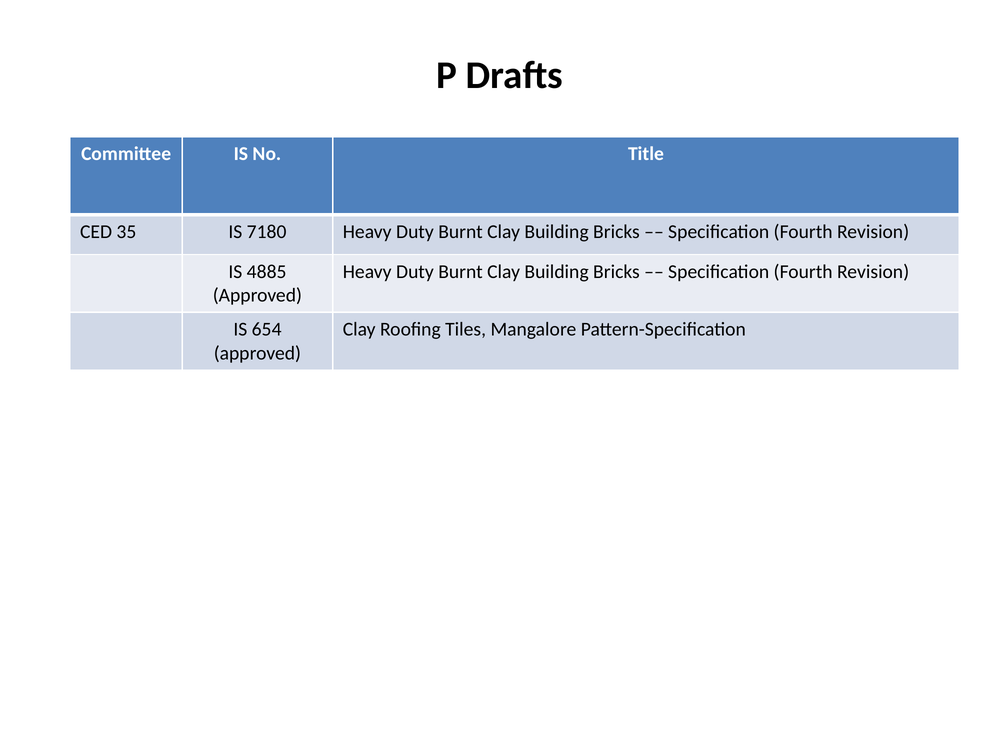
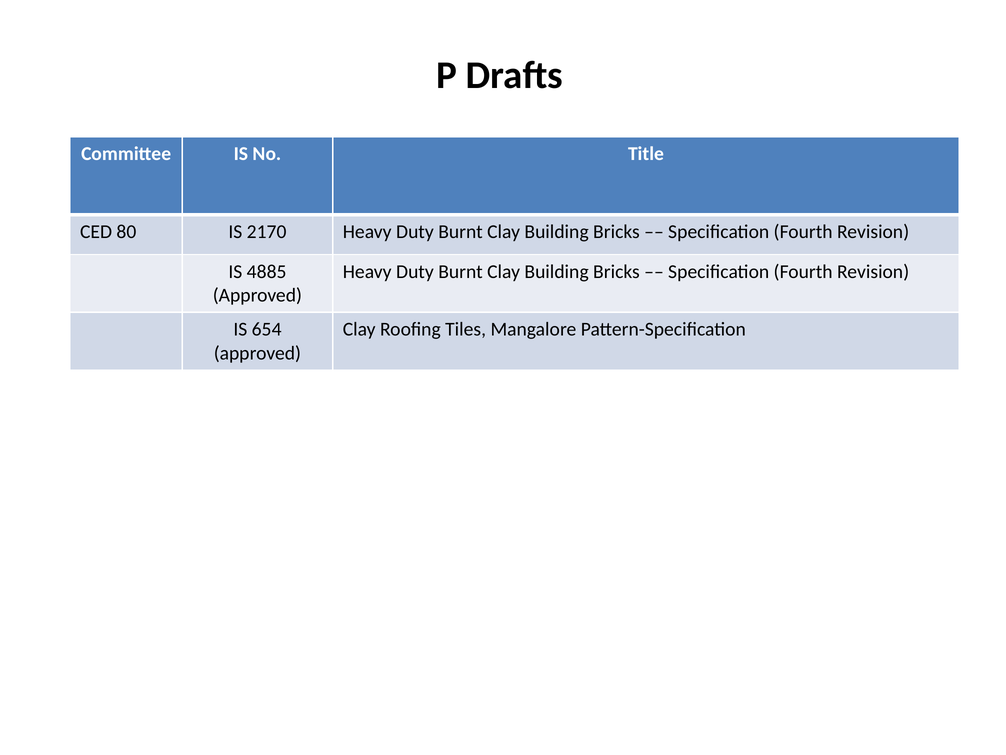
35: 35 -> 80
7180: 7180 -> 2170
